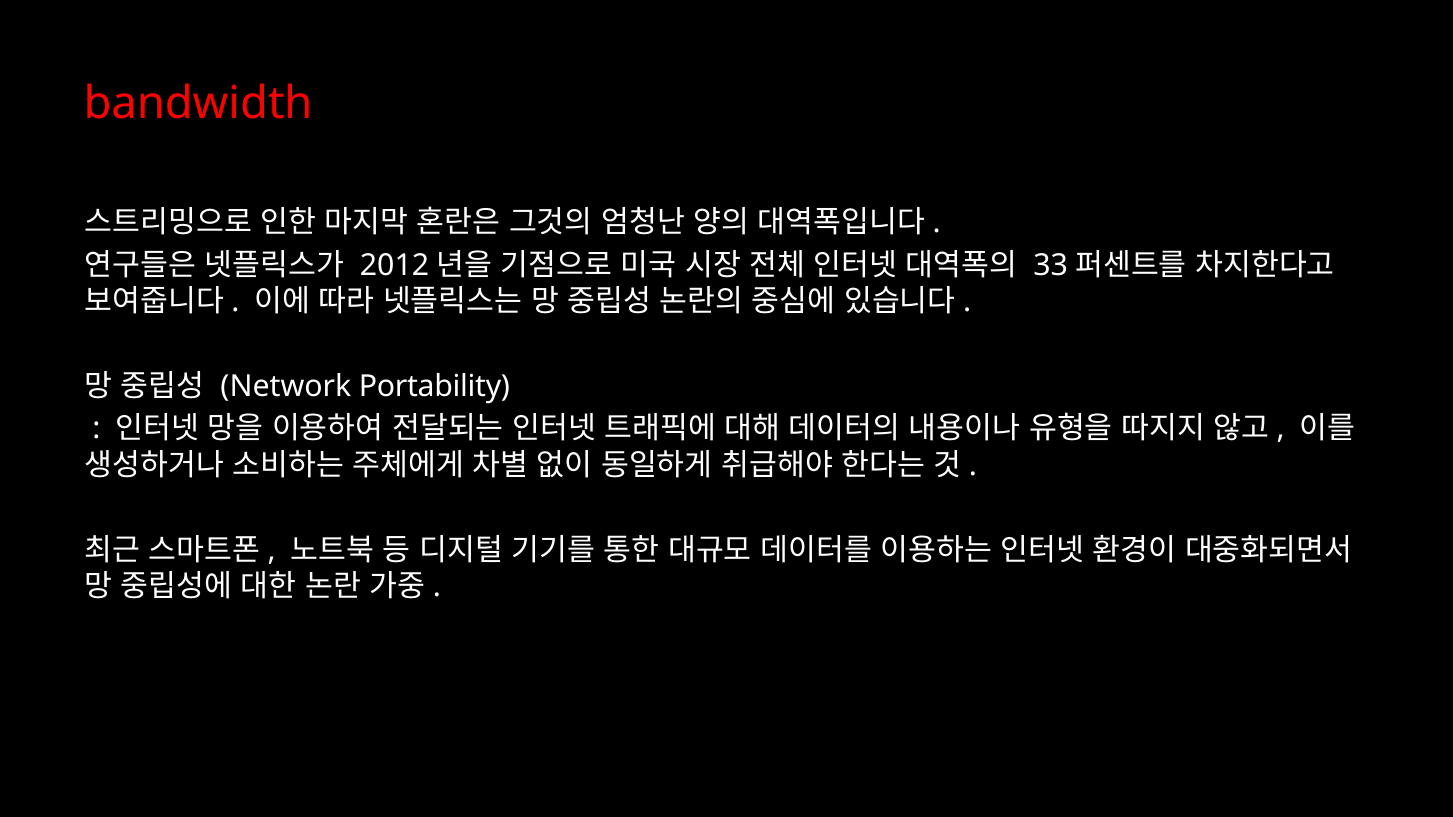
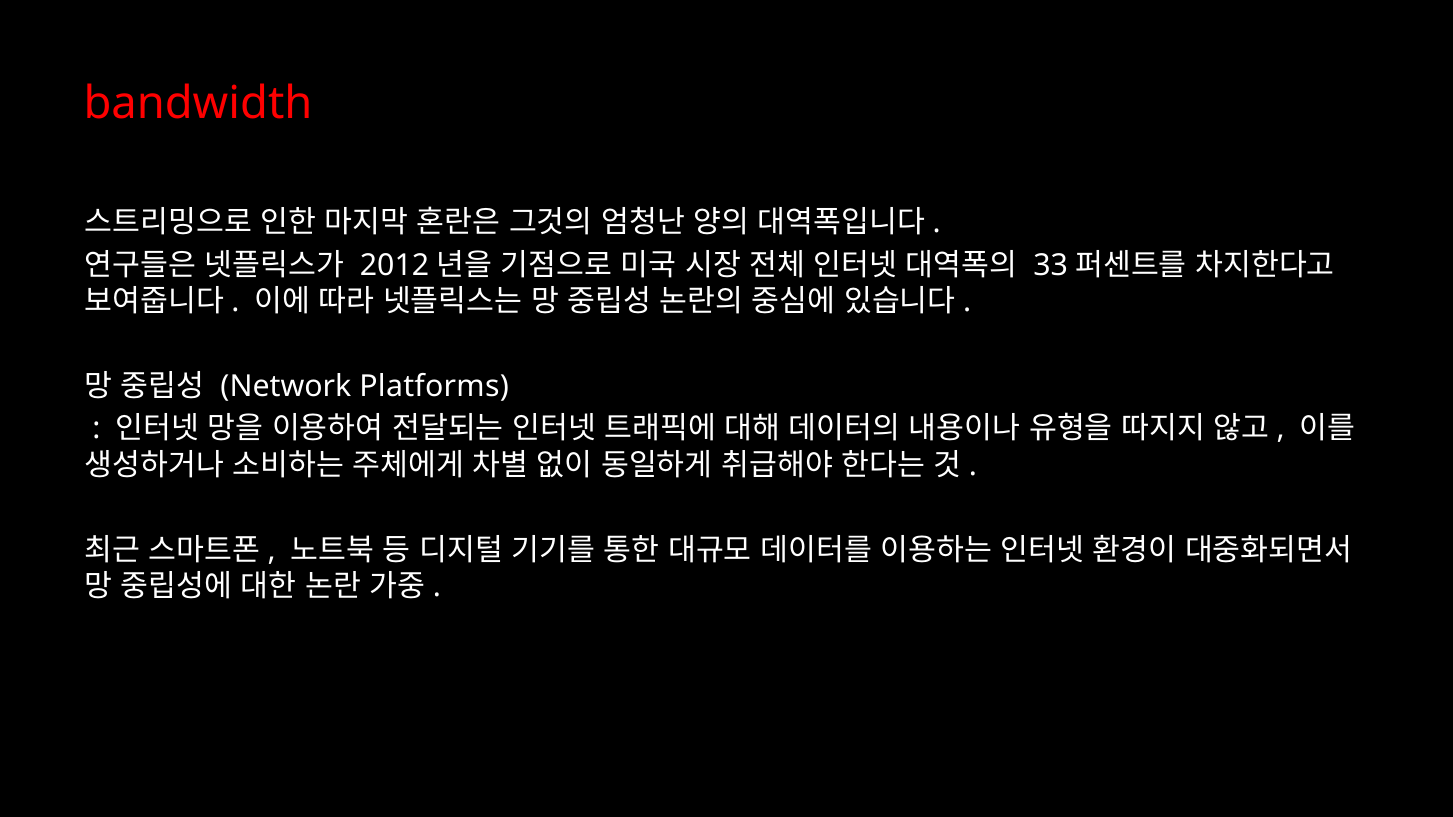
Portability: Portability -> Platforms
